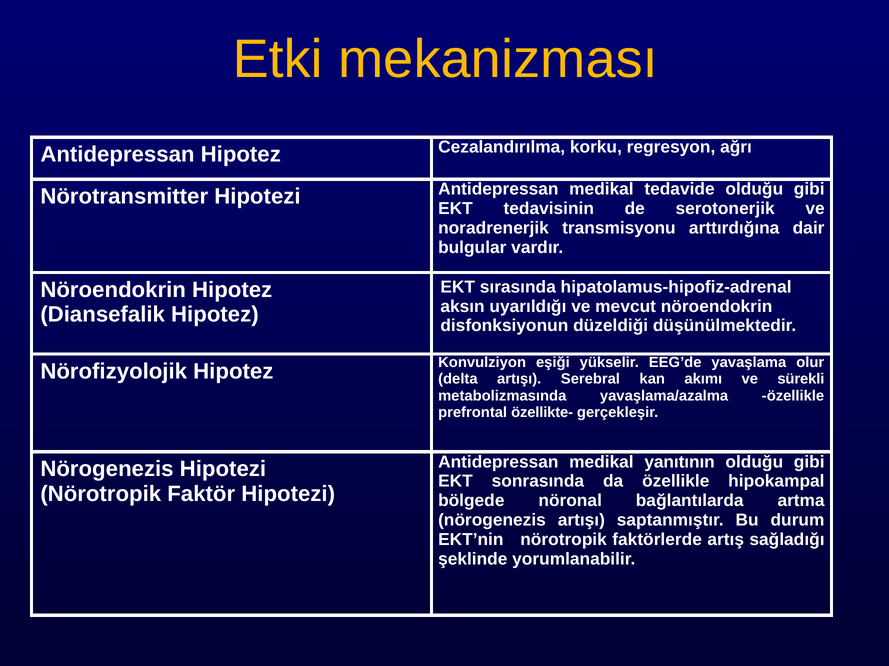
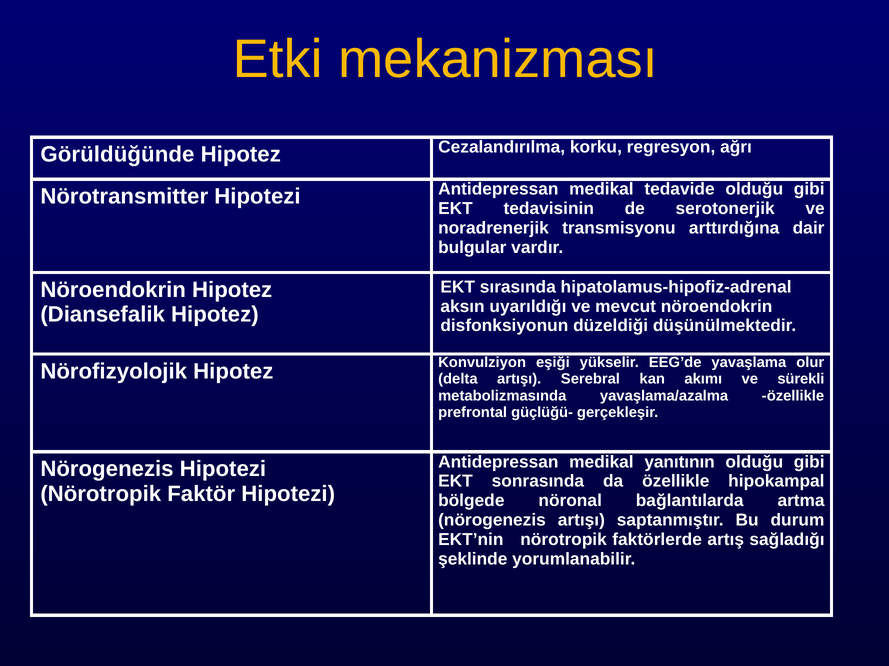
Antidepressan at (117, 155): Antidepressan -> Görüldüğünde
özellikte-: özellikte- -> güçlüğü-
